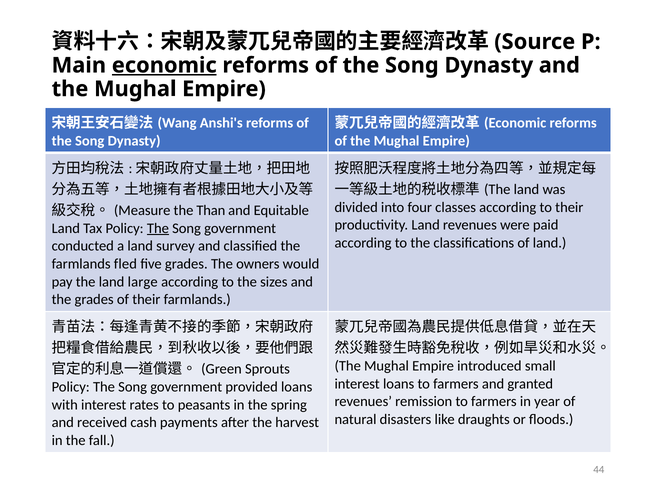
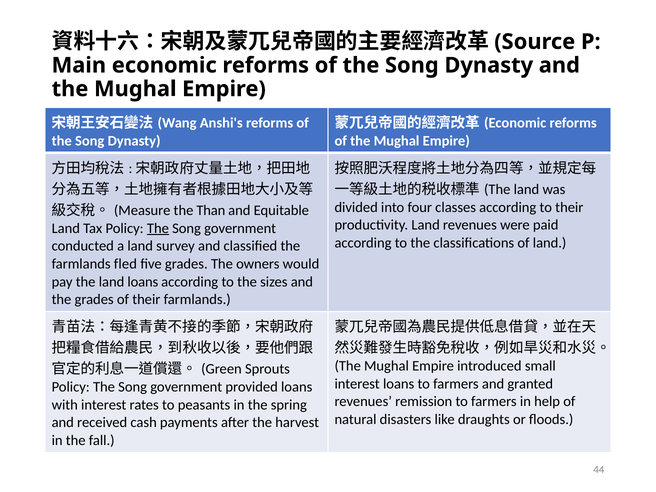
economic at (164, 65) underline: present -> none
land large: large -> loans
year: year -> help
